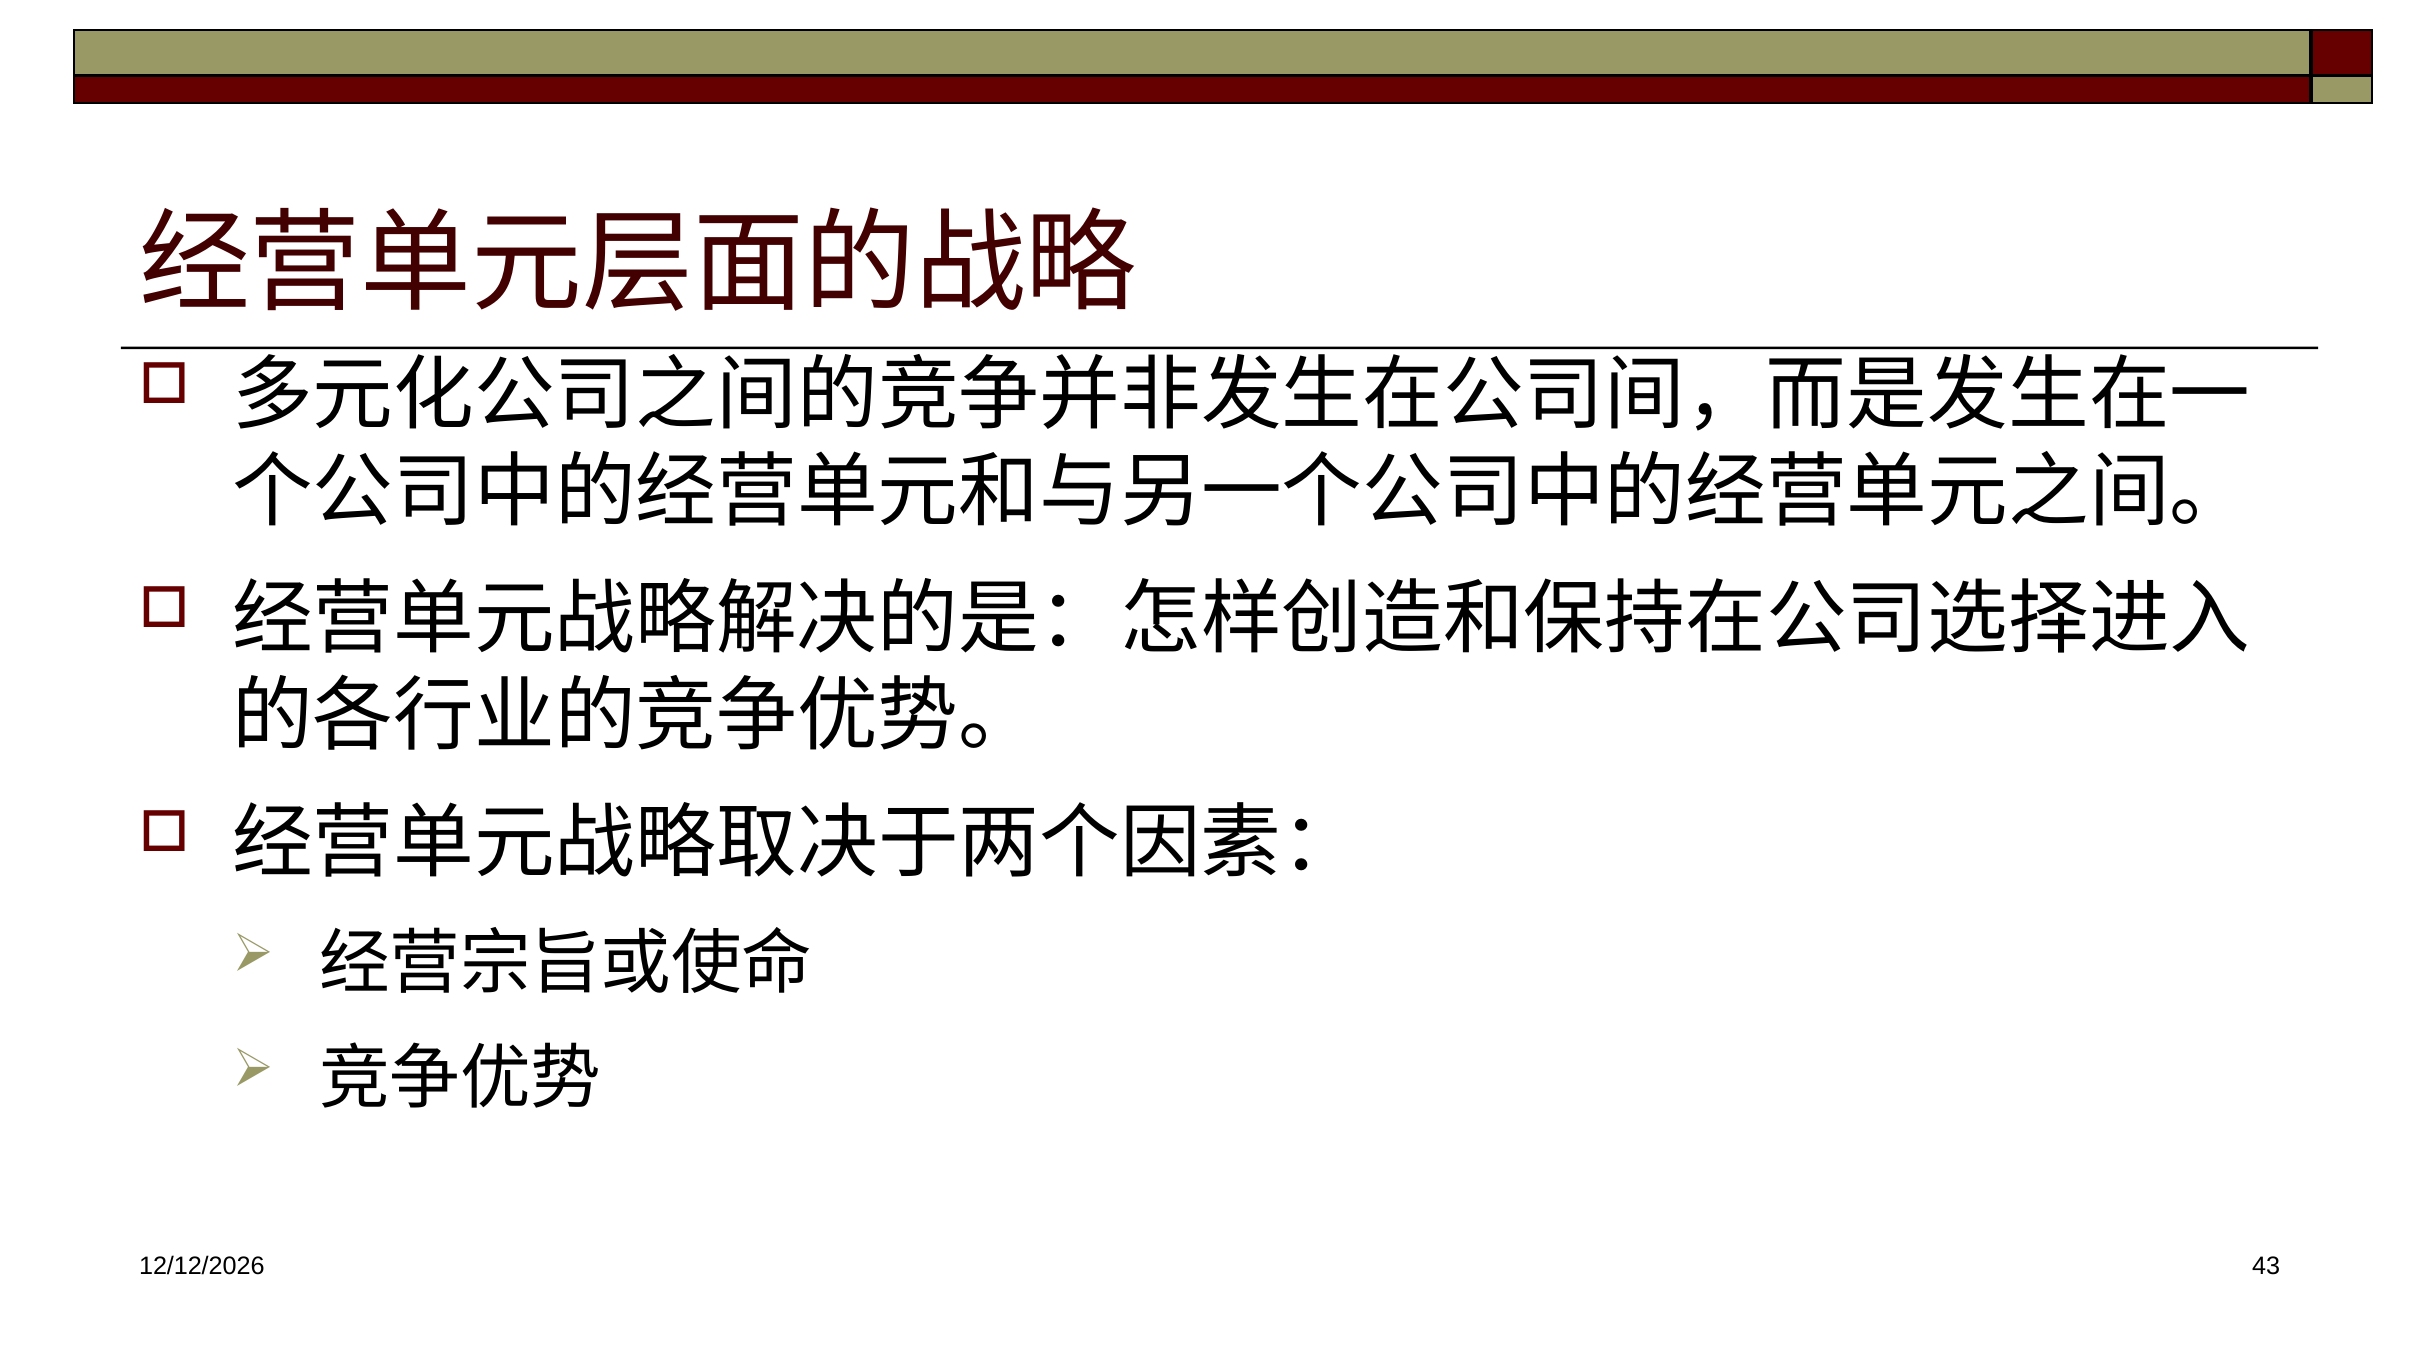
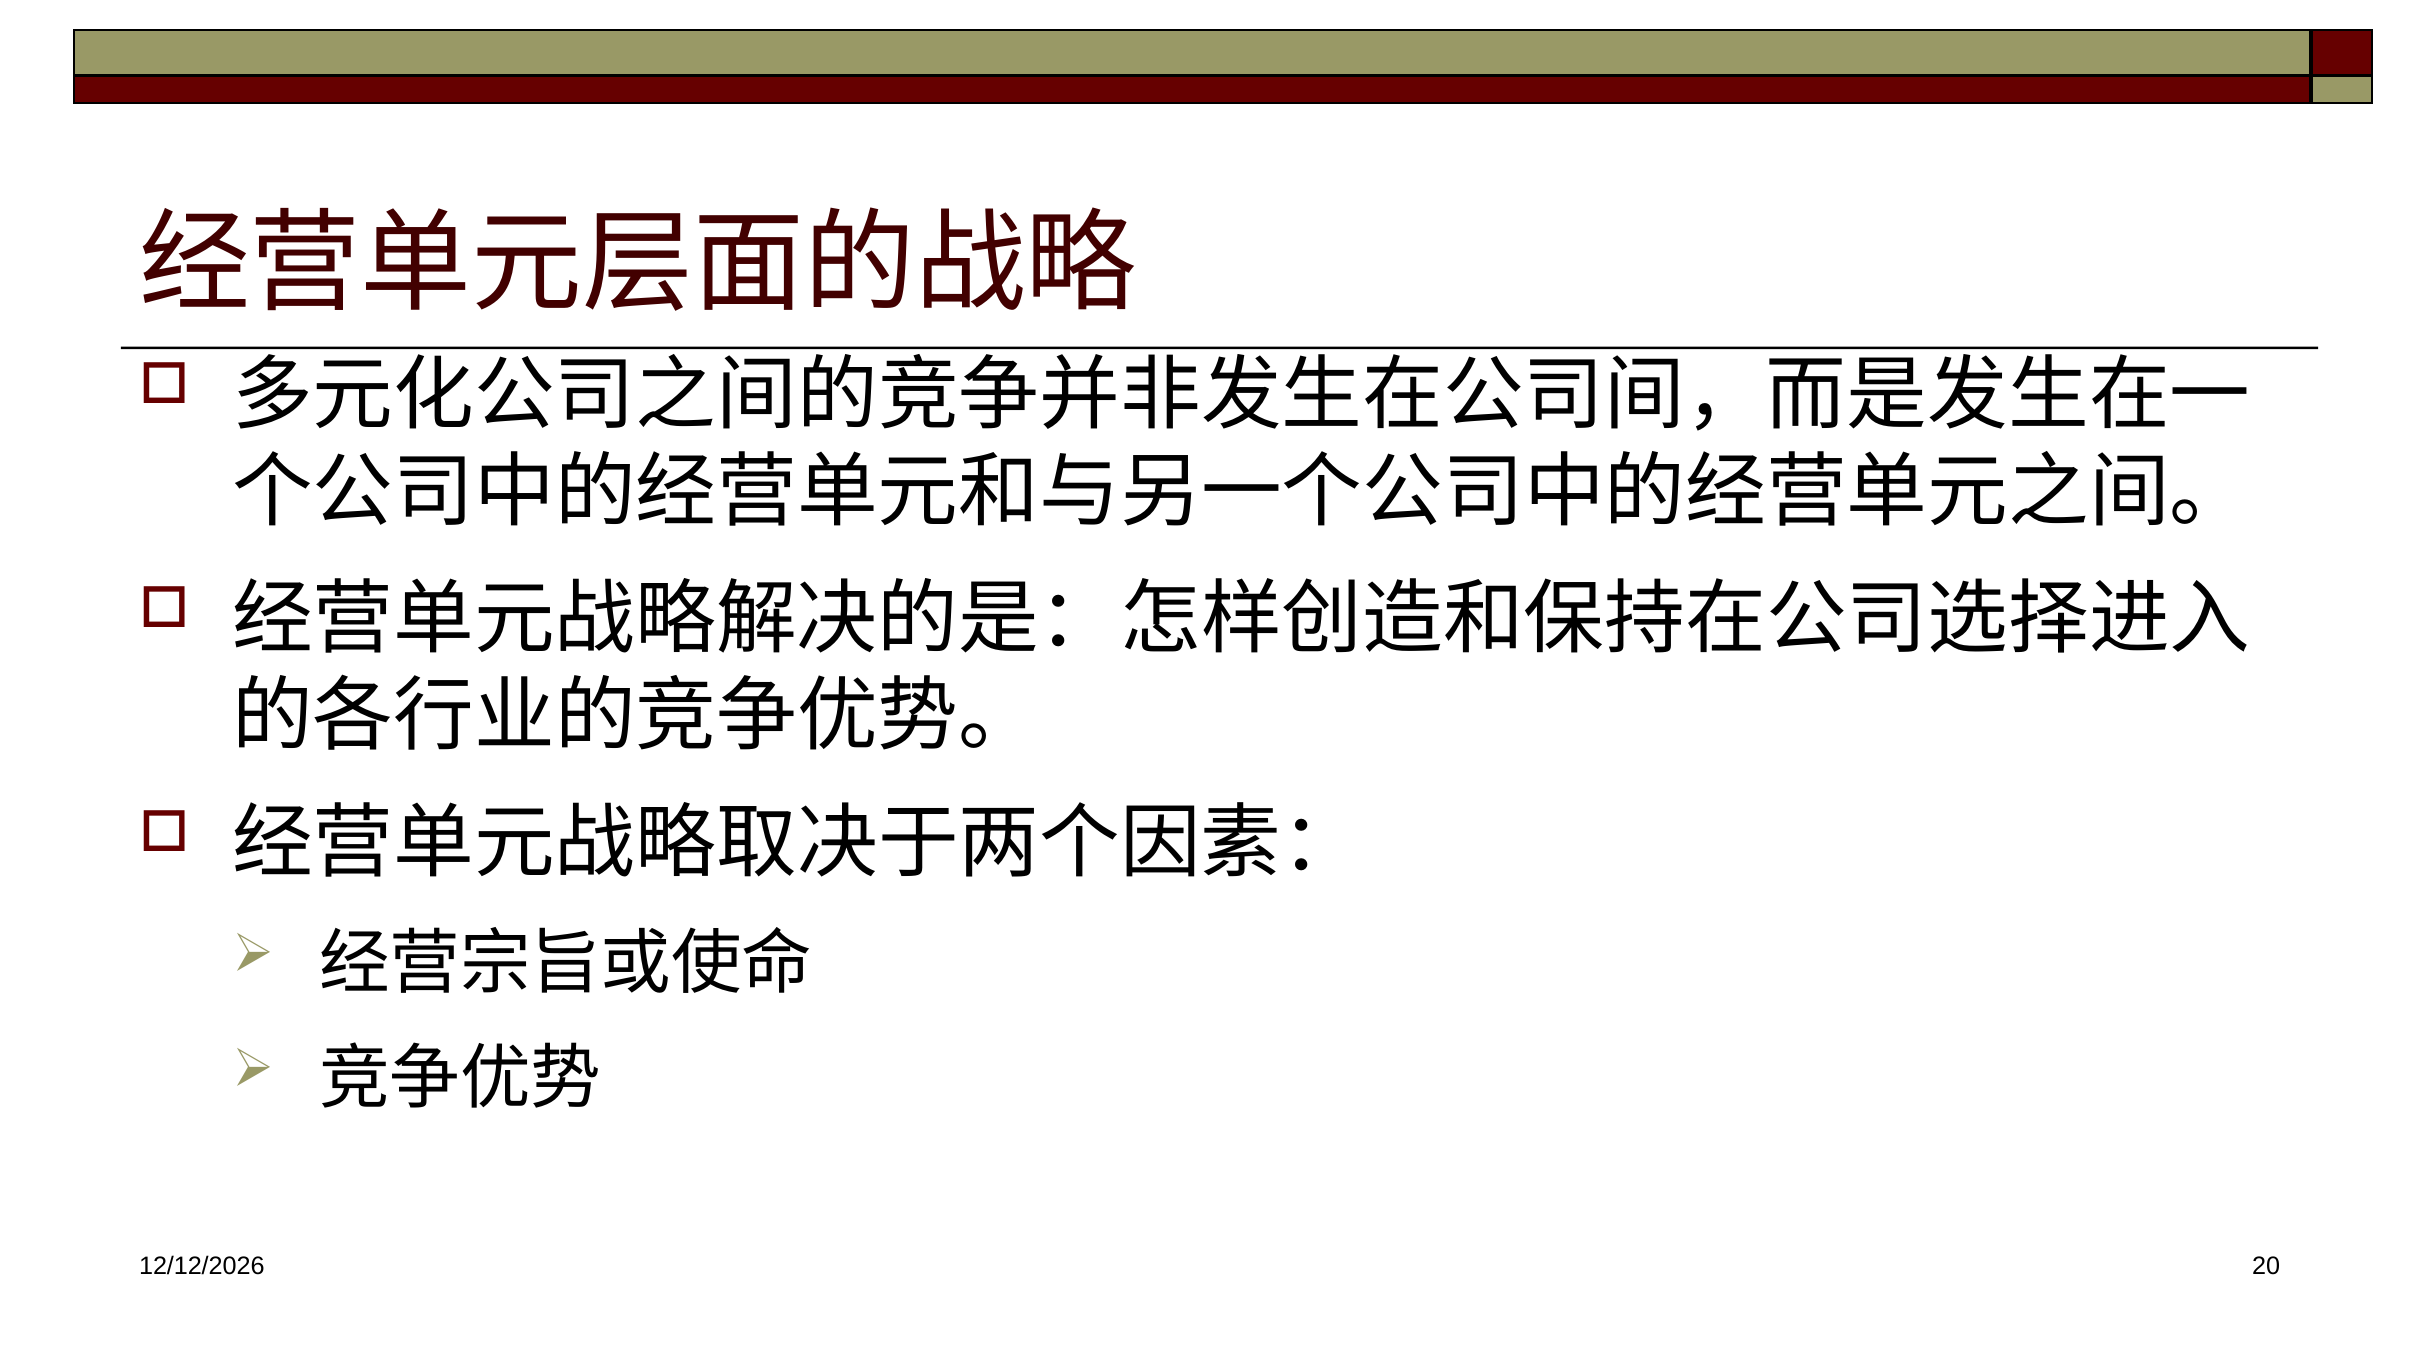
43: 43 -> 20
